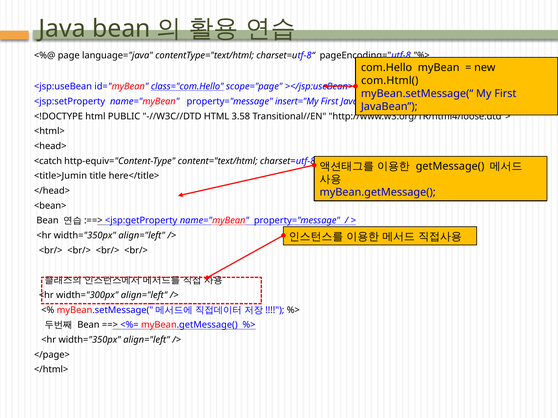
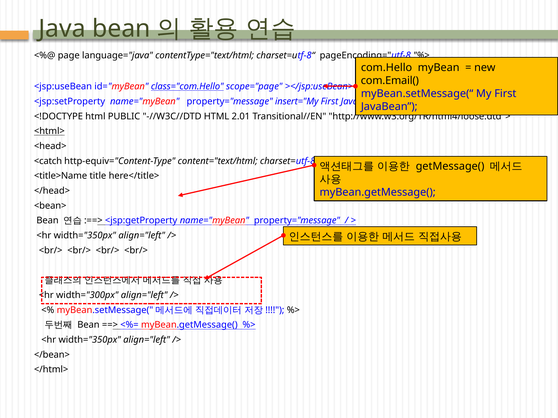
com.Html(: com.Html( -> com.Email(
3.58: 3.58 -> 2.01
<html> underline: none -> present
<title>Jumin: <title>Jumin -> <title>Name
</page>: </page> -> </bean>
